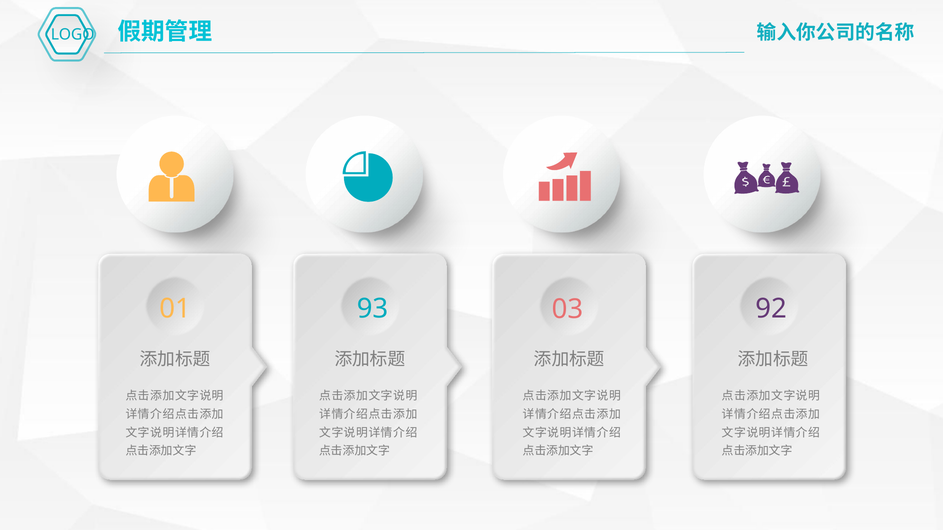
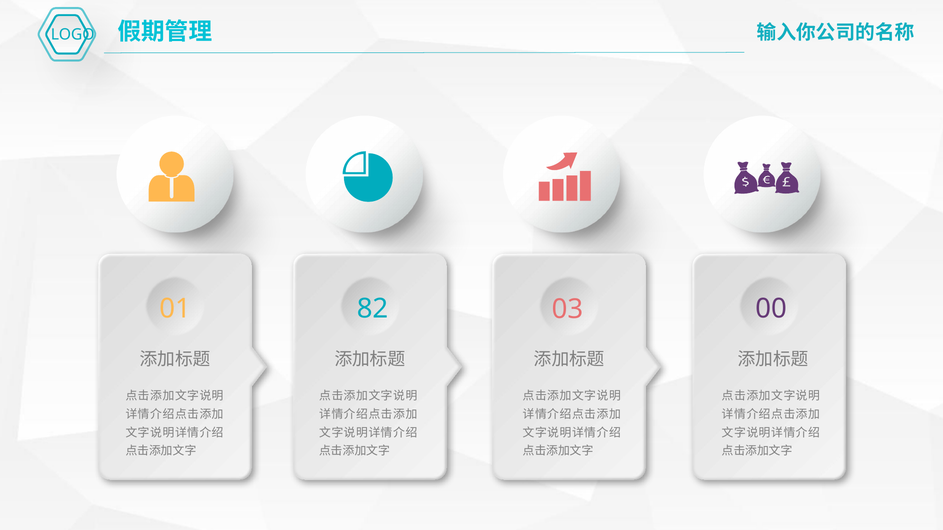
93: 93 -> 82
92: 92 -> 00
